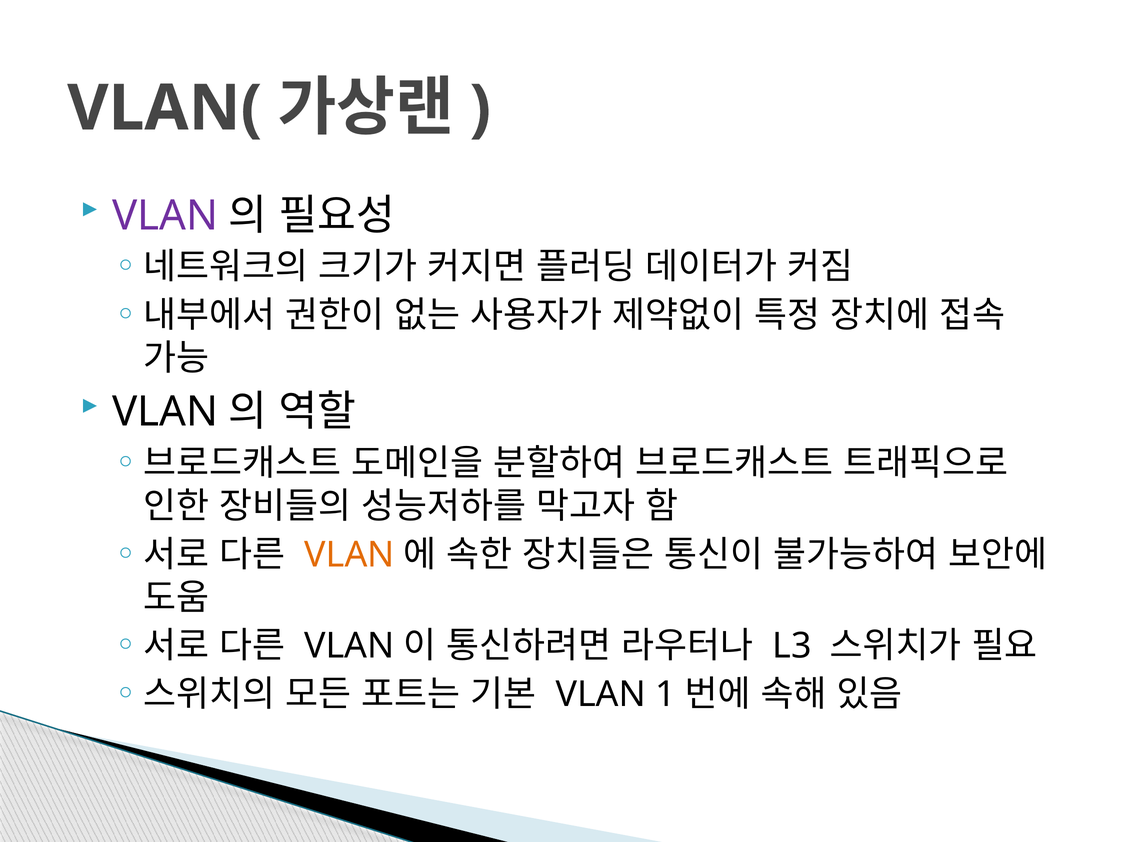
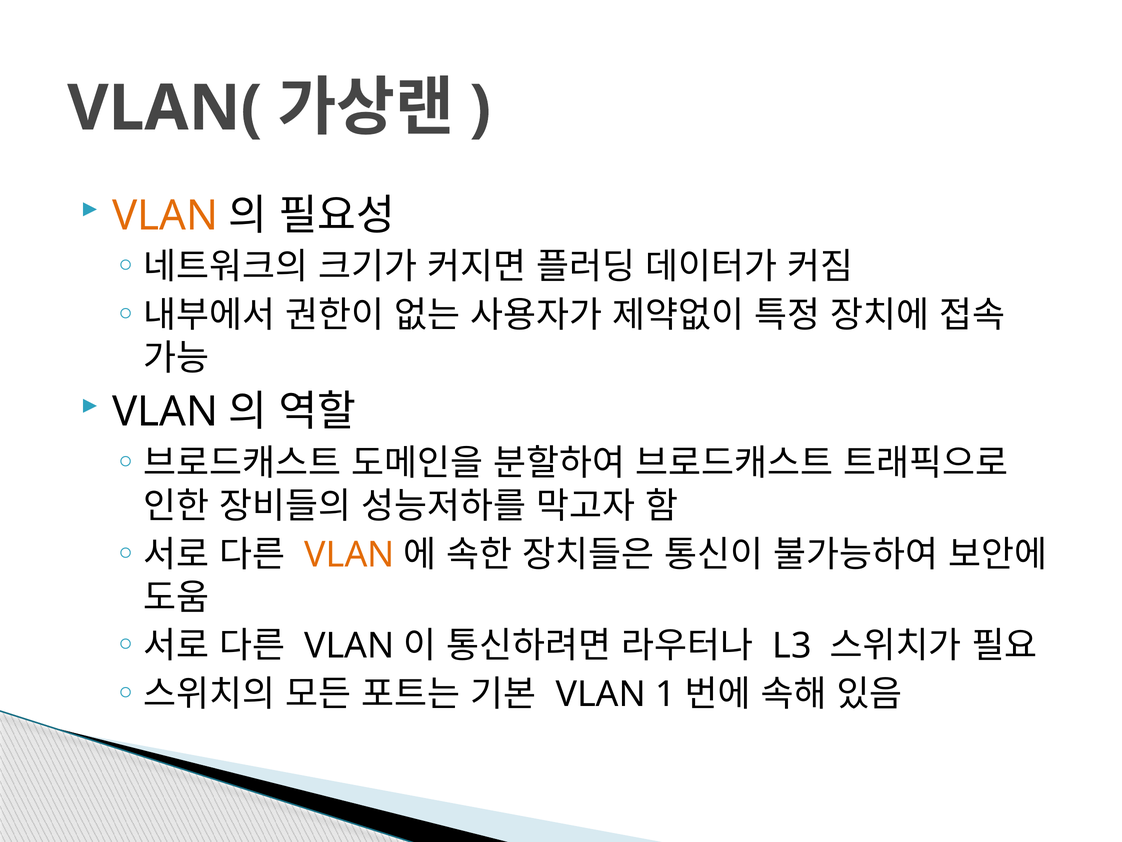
VLAN at (165, 215) colour: purple -> orange
